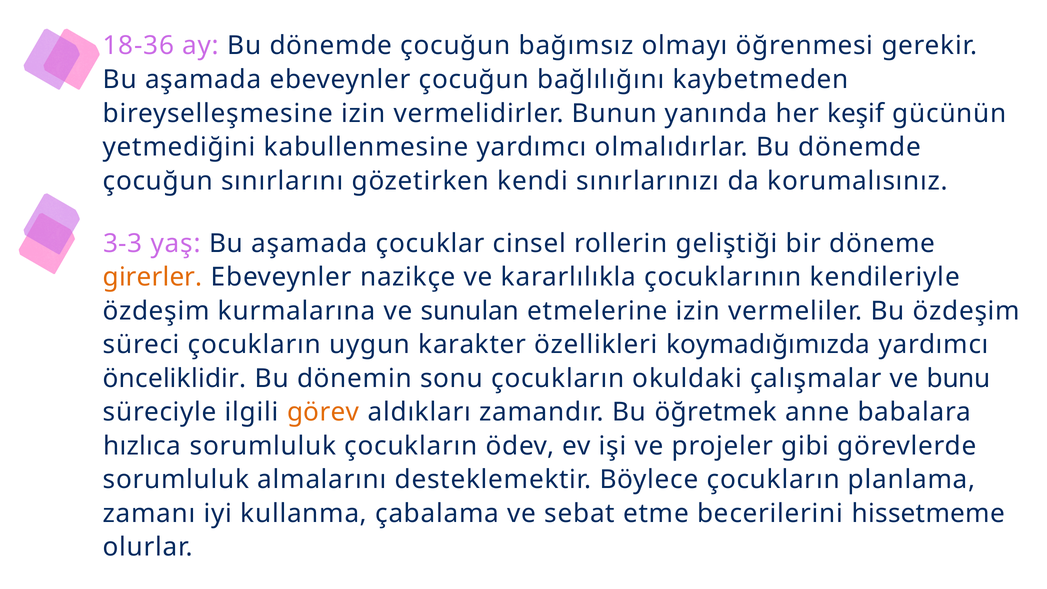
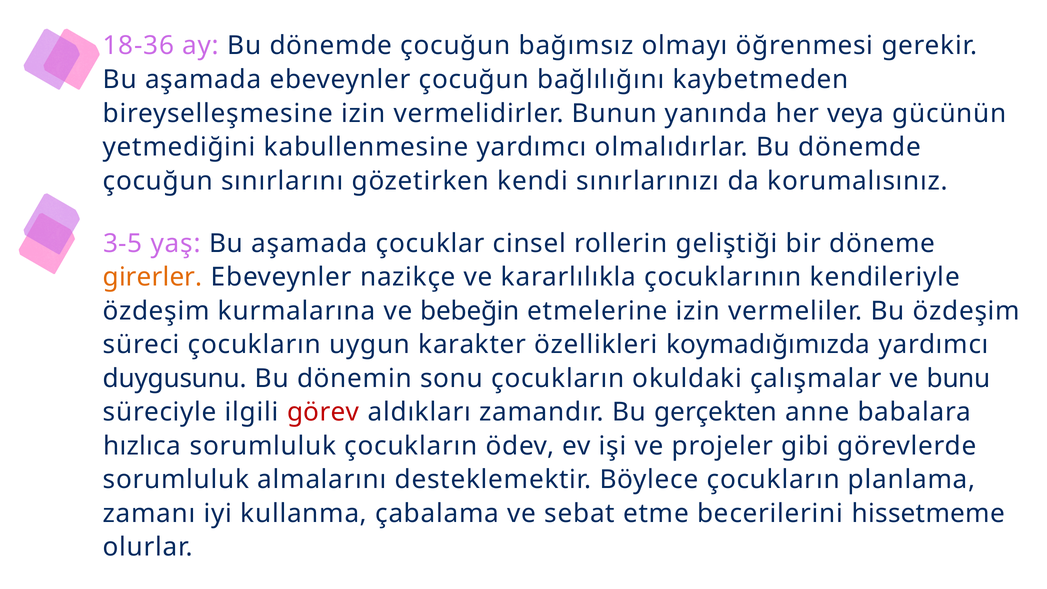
keşif: keşif -> veya
3-3: 3-3 -> 3-5
sunulan: sunulan -> bebeğin
önceliklidir: önceliklidir -> duygusunu
görev colour: orange -> red
öğretmek: öğretmek -> gerçekten
